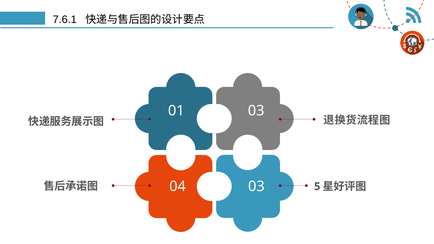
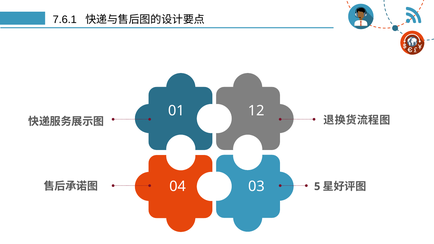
01 03: 03 -> 12
